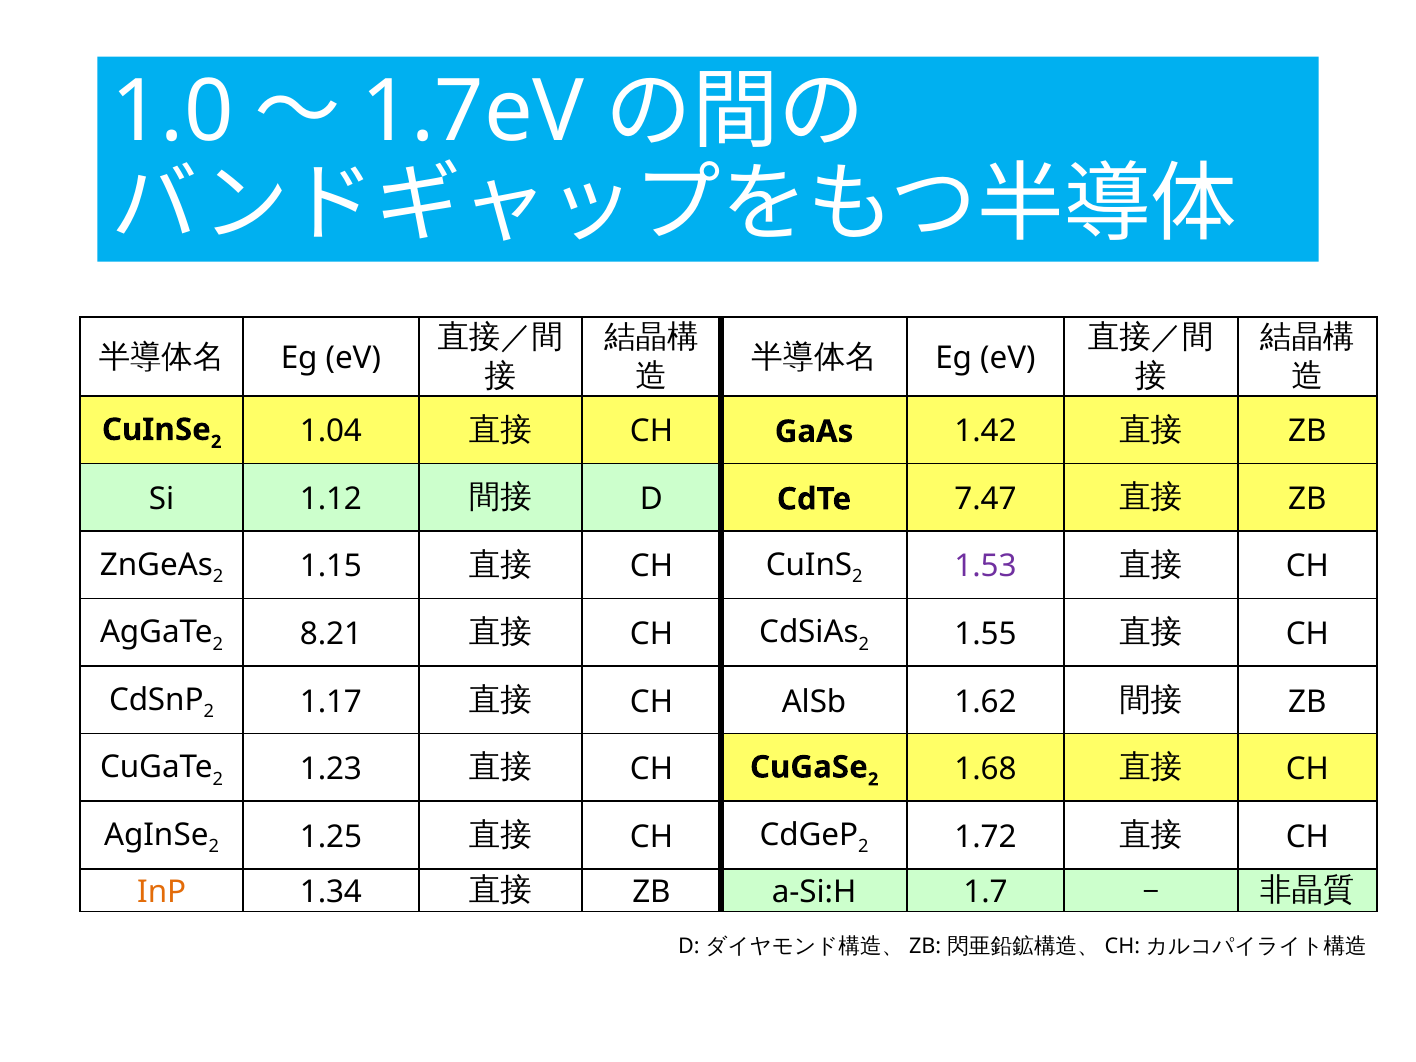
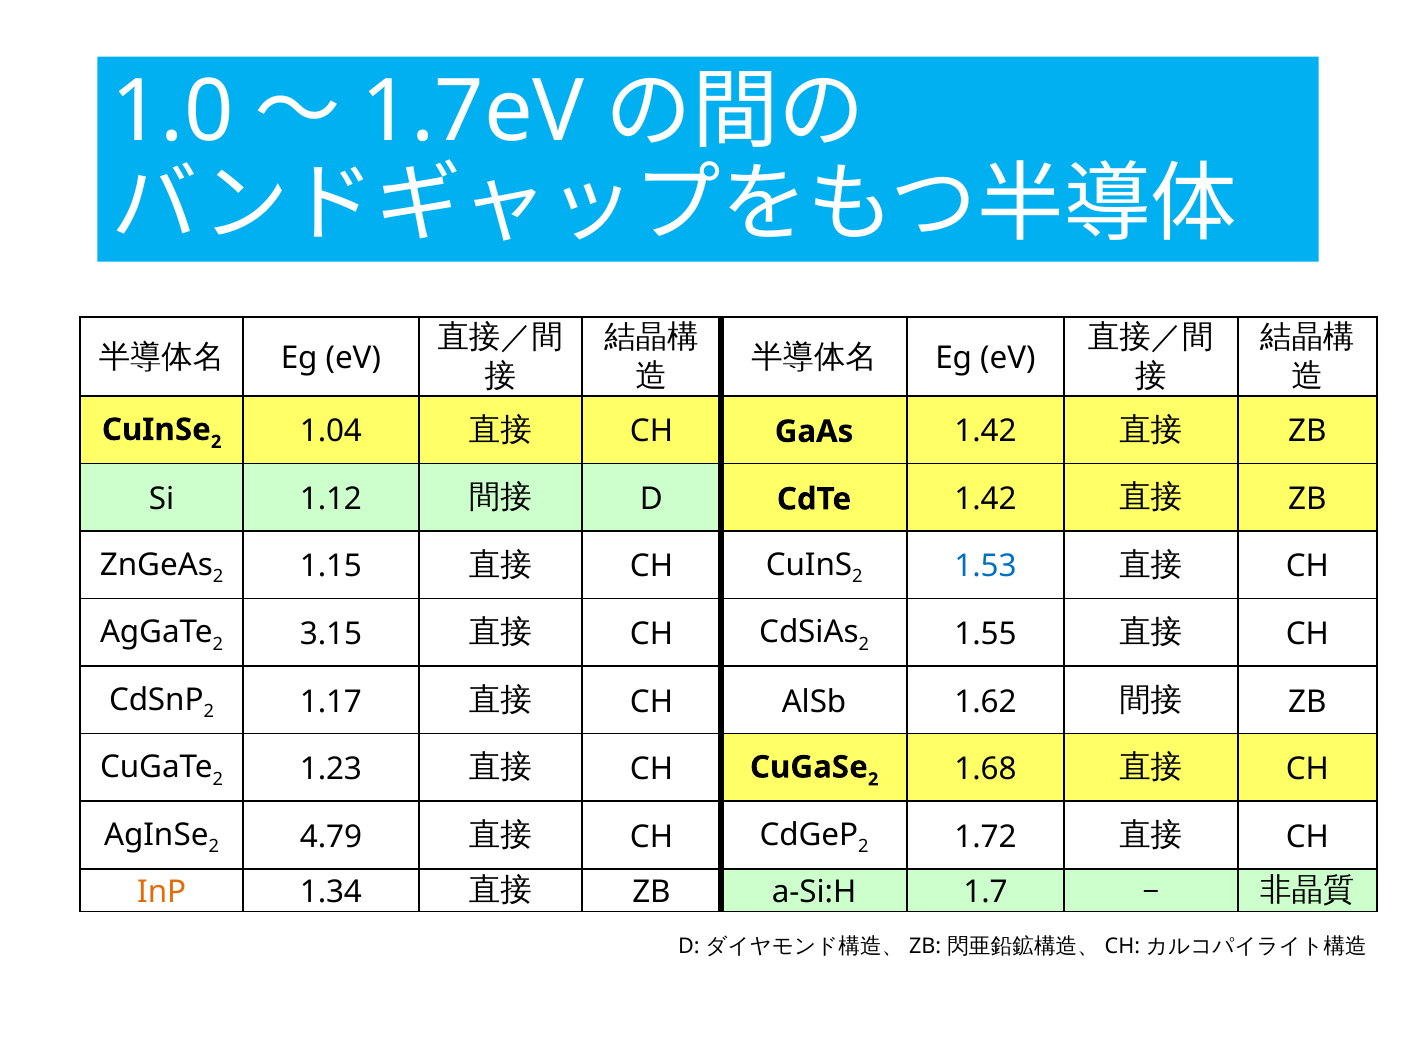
CdTe 7.47: 7.47 -> 1.42
1.53 colour: purple -> blue
8.21: 8.21 -> 3.15
1.25: 1.25 -> 4.79
